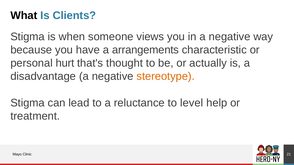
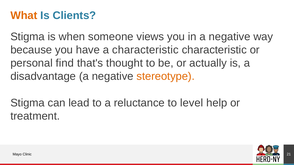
What colour: black -> orange
a arrangements: arrangements -> characteristic
hurt: hurt -> find
